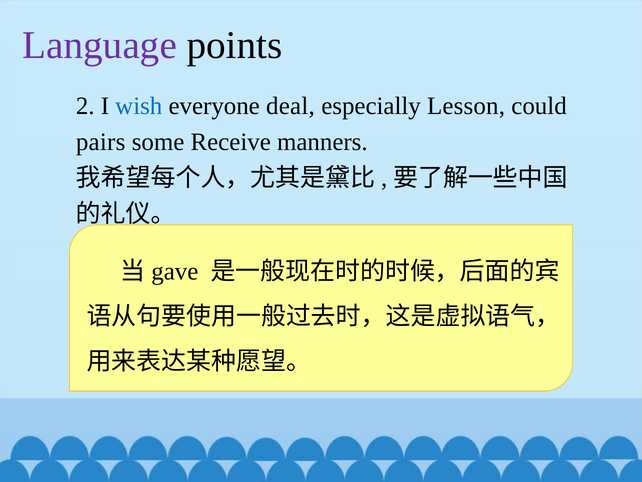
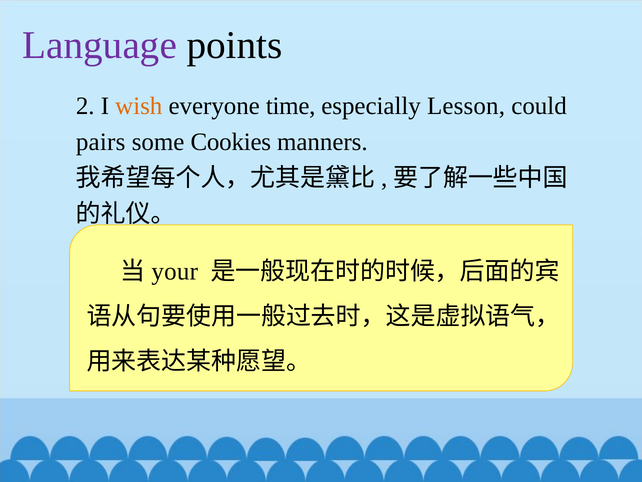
wish colour: blue -> orange
deal: deal -> time
Receive: Receive -> Cookies
gave: gave -> your
